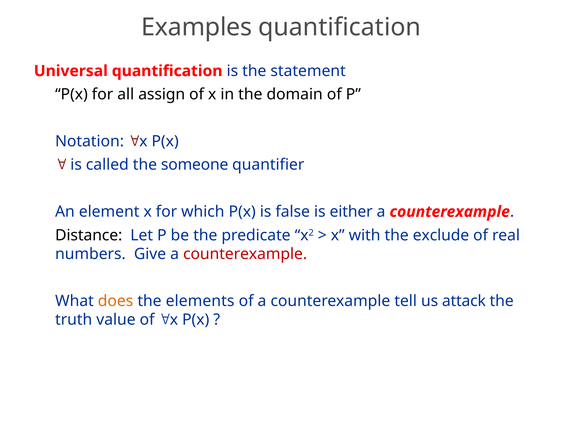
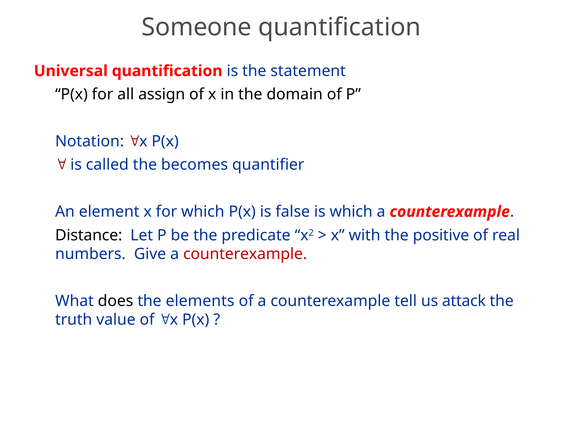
Examples: Examples -> Someone
someone: someone -> becomes
is either: either -> which
exclude: exclude -> positive
does colour: orange -> black
